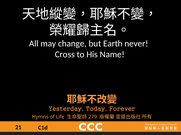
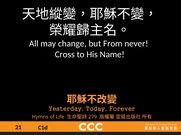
Earth: Earth -> From
